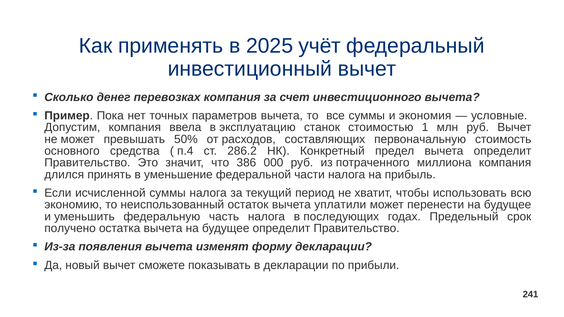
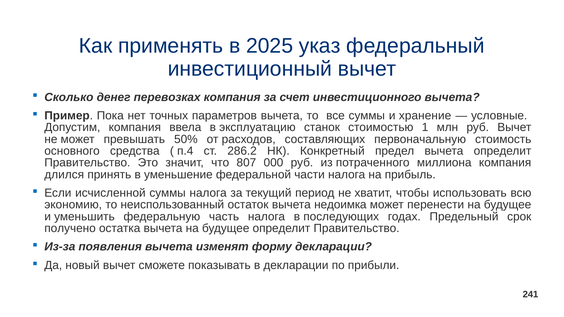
учёт: учёт -> указ
экономия: экономия -> хранение
386: 386 -> 807
уплатили: уплатили -> недоимка
